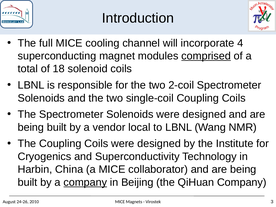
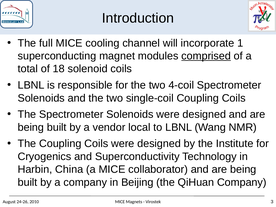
4: 4 -> 1
2-coil: 2-coil -> 4-coil
company at (85, 182) underline: present -> none
